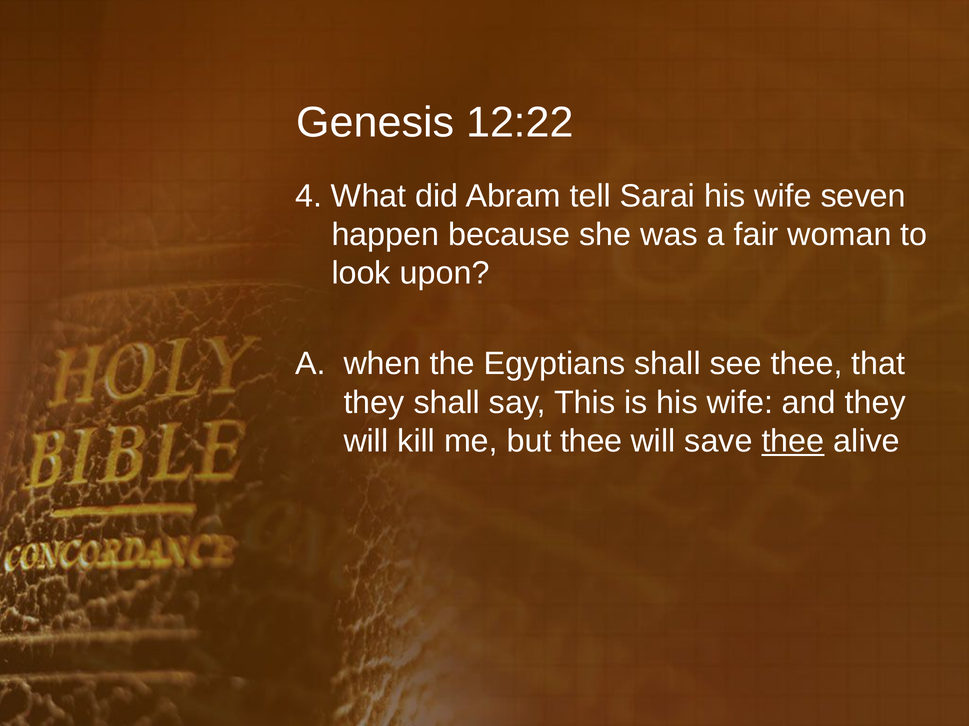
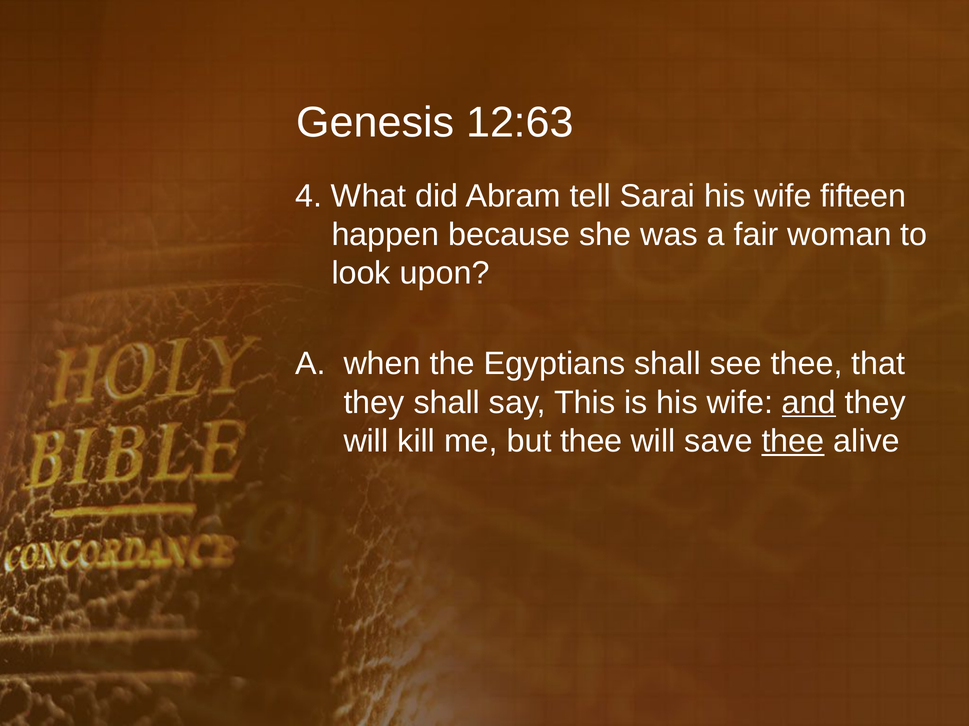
12:22: 12:22 -> 12:63
seven: seven -> fifteen
and underline: none -> present
